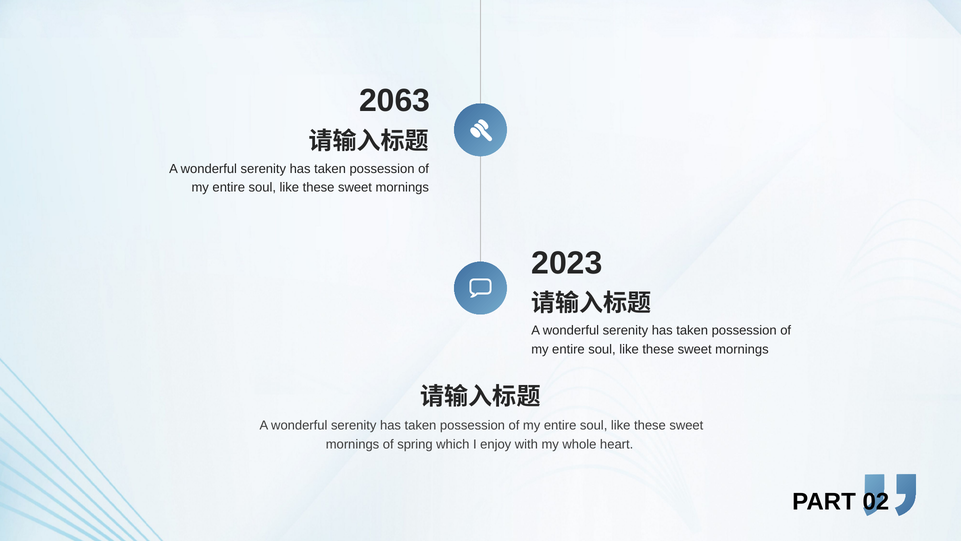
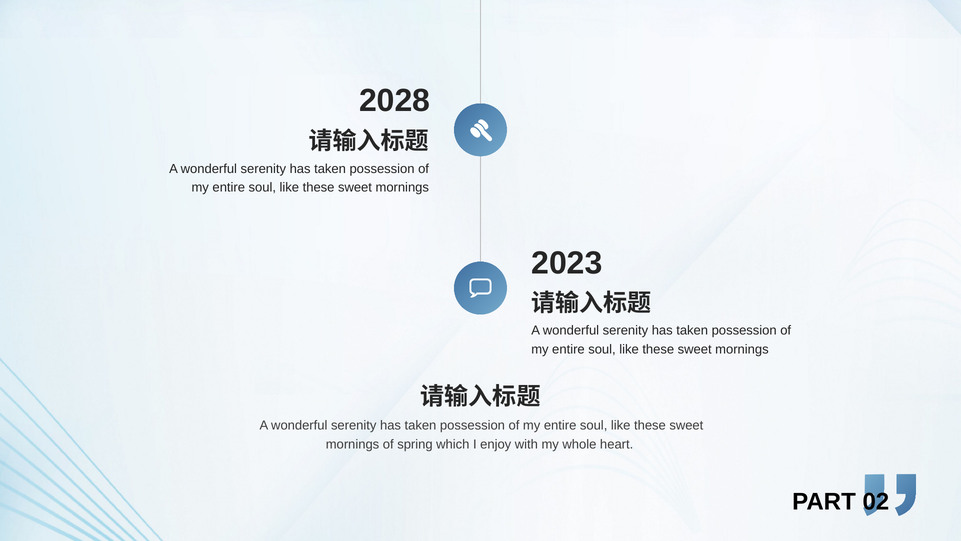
2063: 2063 -> 2028
